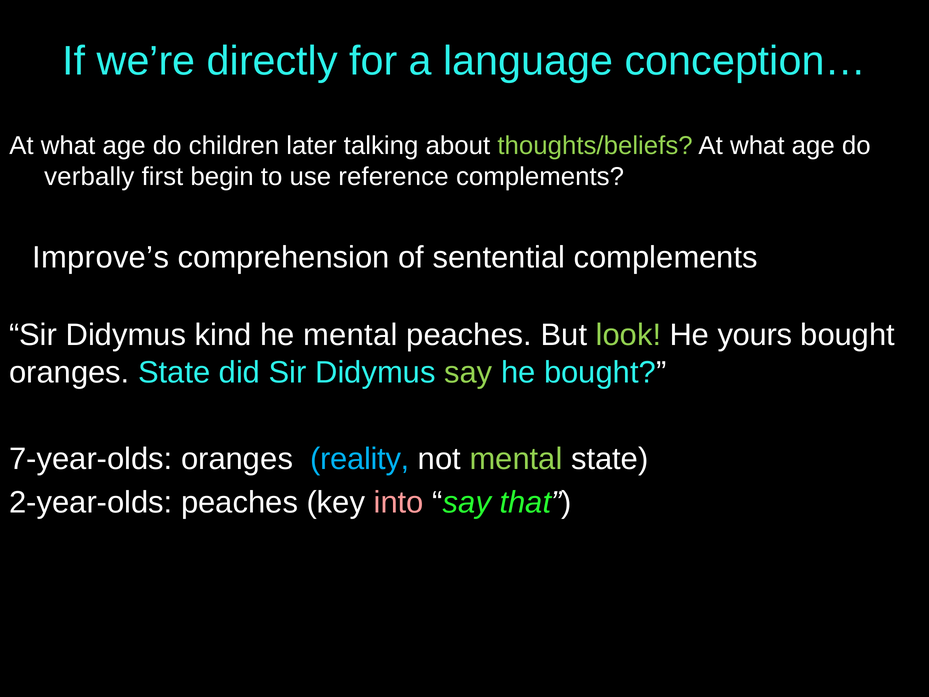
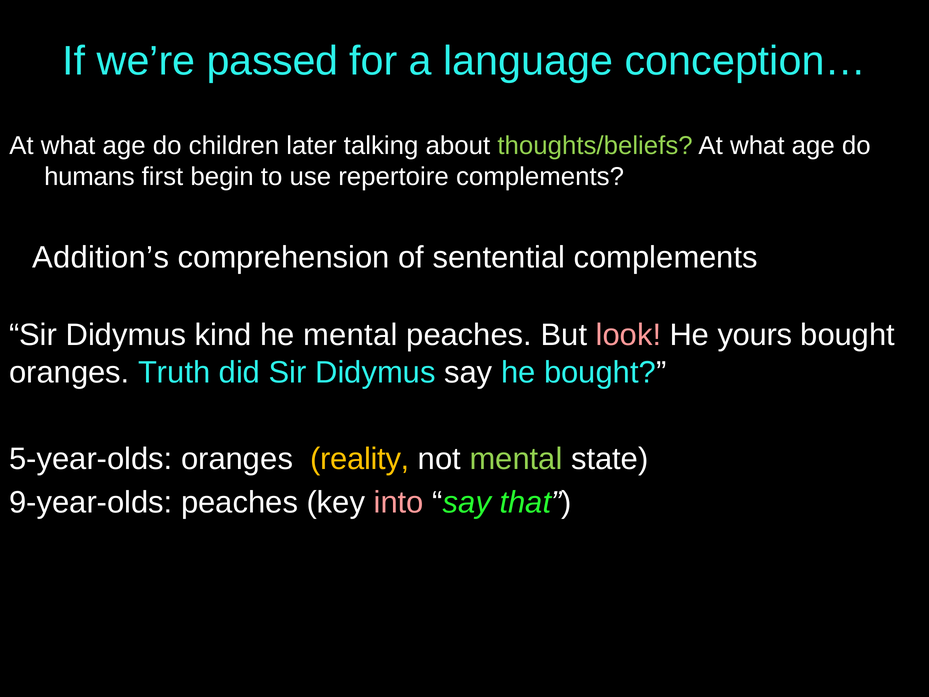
directly: directly -> passed
verbally: verbally -> humans
reference: reference -> repertoire
Improve’s: Improve’s -> Addition’s
look colour: light green -> pink
oranges State: State -> Truth
say at (468, 372) colour: light green -> white
7-year-olds: 7-year-olds -> 5-year-olds
reality colour: light blue -> yellow
2-year-olds: 2-year-olds -> 9-year-olds
